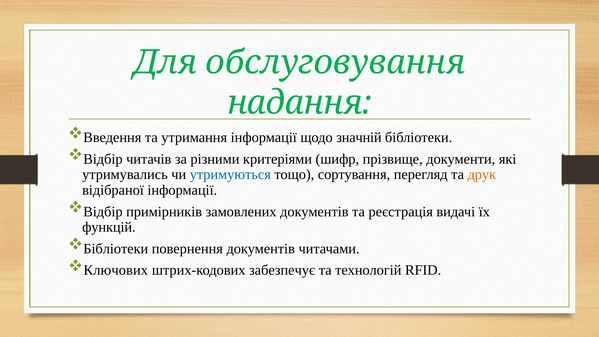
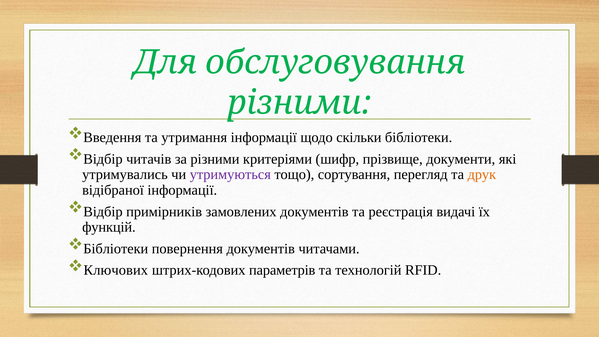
надання at (300, 103): надання -> різними
значній: значній -> скільки
утримуються colour: blue -> purple
забезпечує: забезпечує -> параметрів
